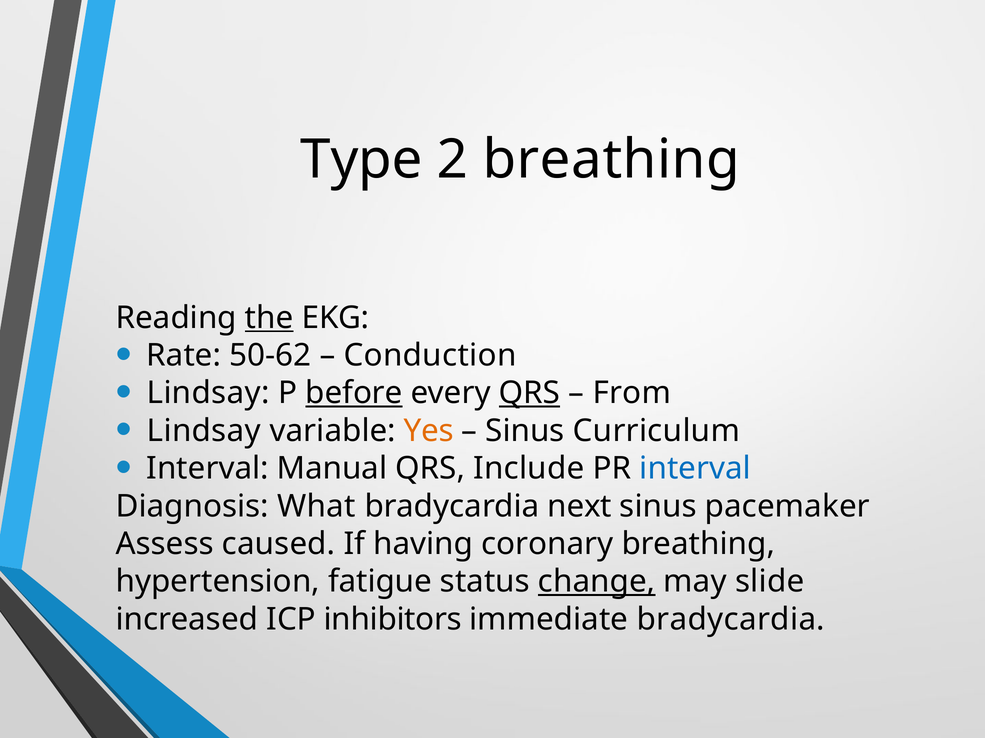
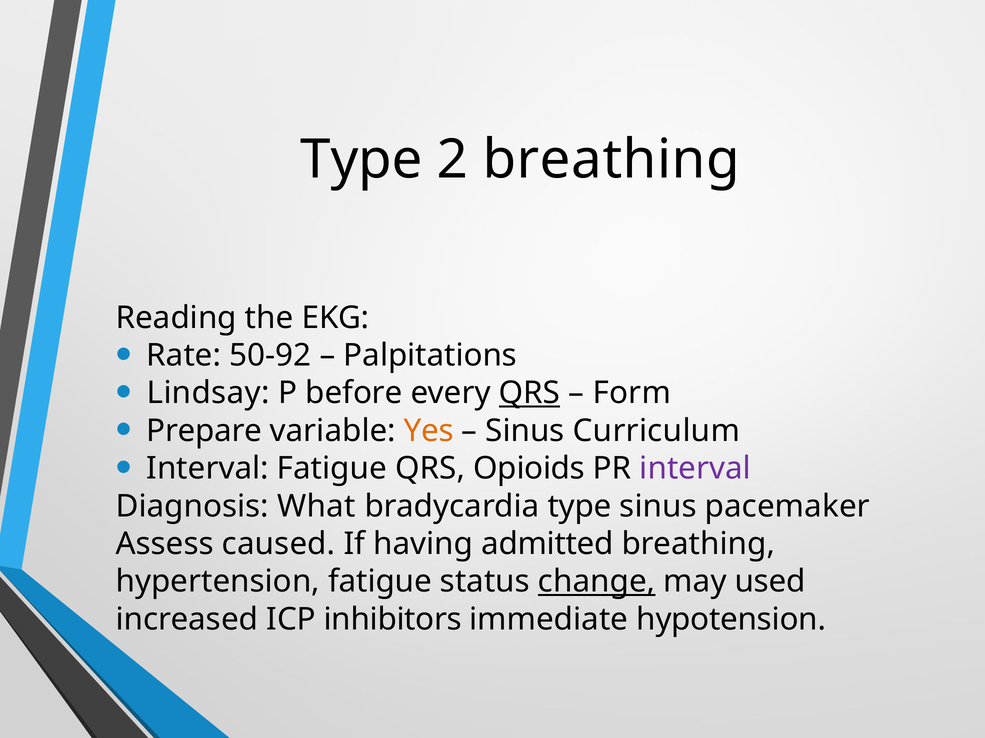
the underline: present -> none
50-62: 50-62 -> 50-92
Conduction: Conduction -> Palpitations
before underline: present -> none
From: From -> Form
Lindsay at (204, 431): Lindsay -> Prepare
Interval Manual: Manual -> Fatigue
Include: Include -> Opioids
interval at (695, 469) colour: blue -> purple
bradycardia next: next -> type
coronary: coronary -> admitted
slide: slide -> used
immediate bradycardia: bradycardia -> hypotension
